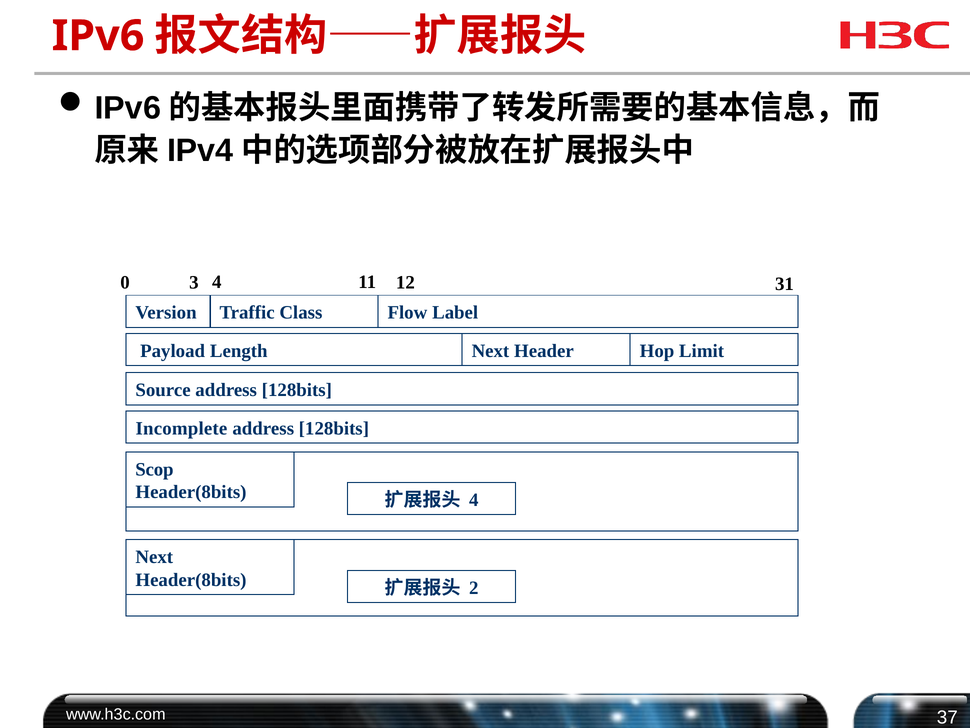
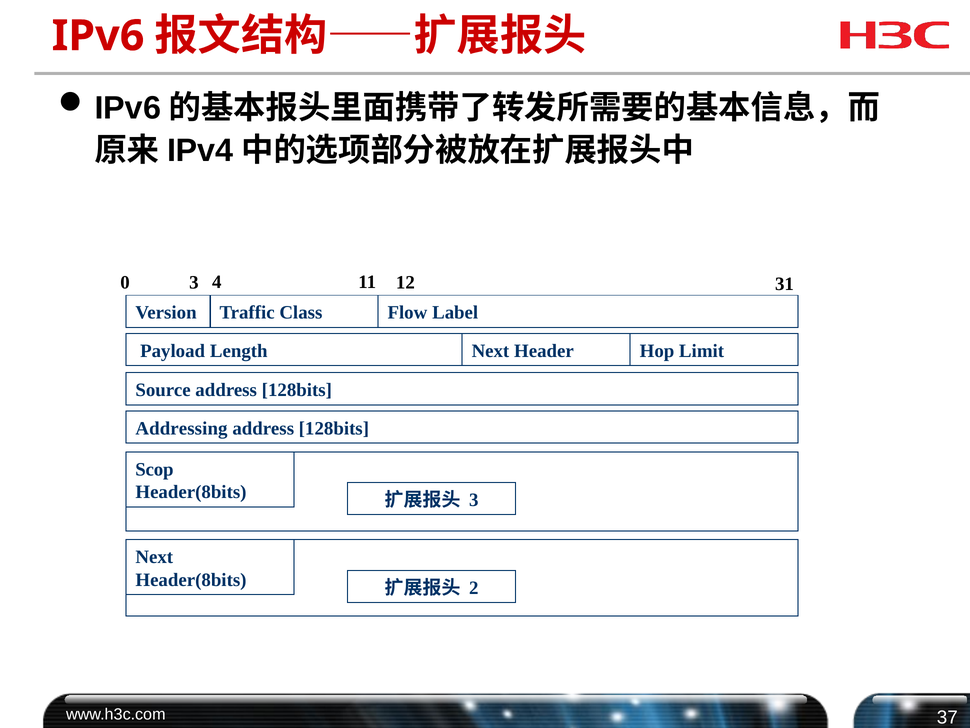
Incomplete: Incomplete -> Addressing
4 at (474, 500): 4 -> 3
